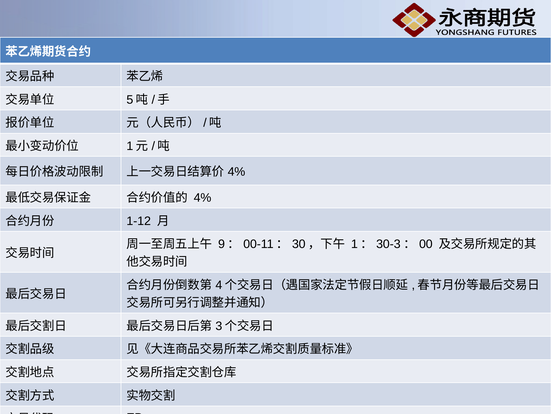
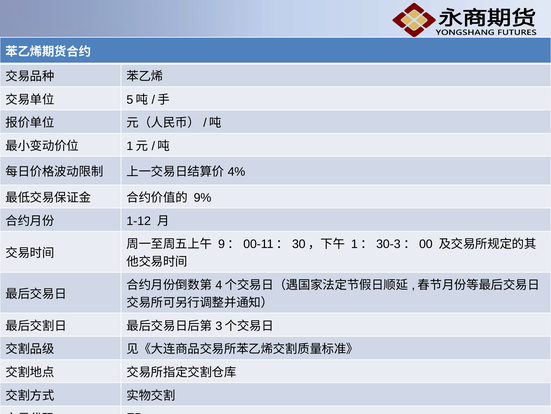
4% at (203, 197): 4% -> 9%
